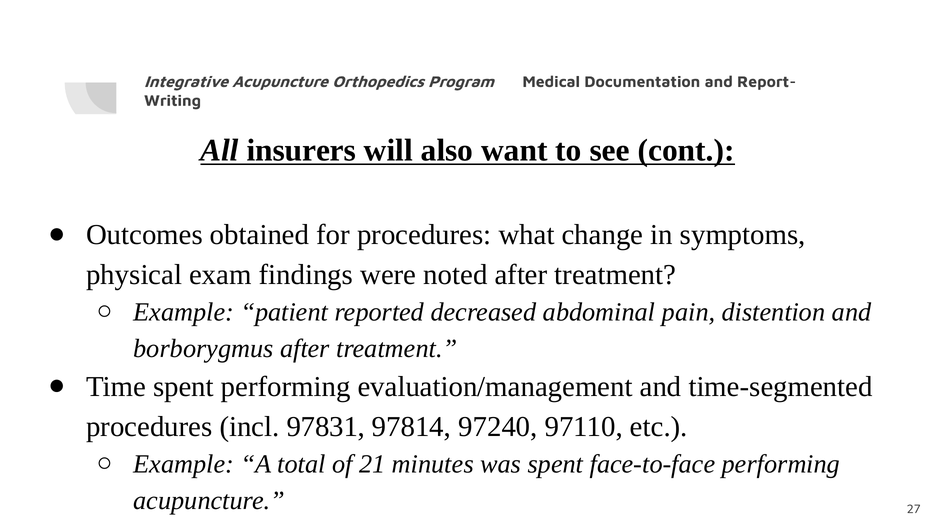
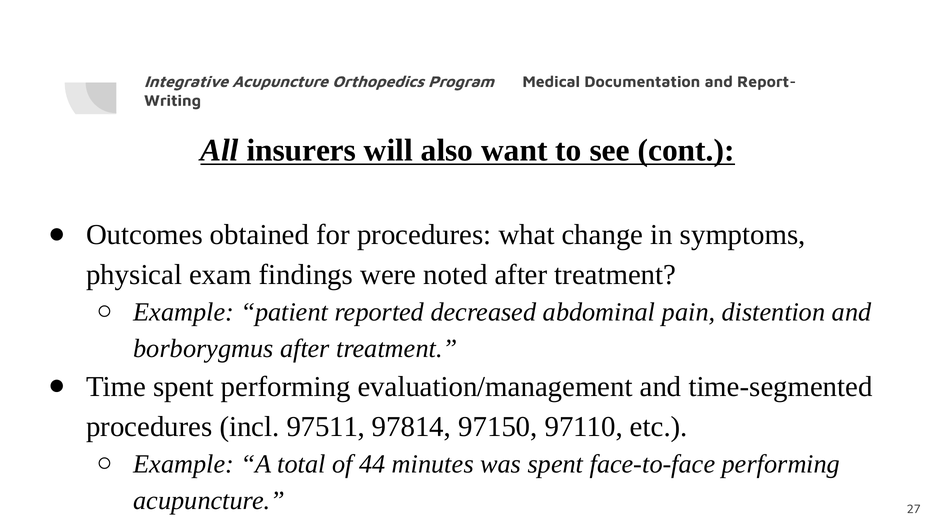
97831: 97831 -> 97511
97240: 97240 -> 97150
21: 21 -> 44
